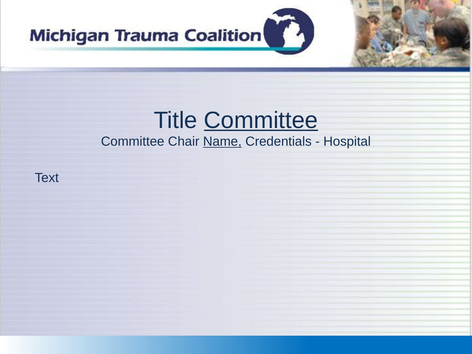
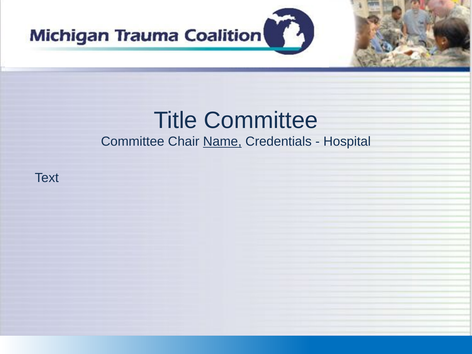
Committee at (261, 120) underline: present -> none
